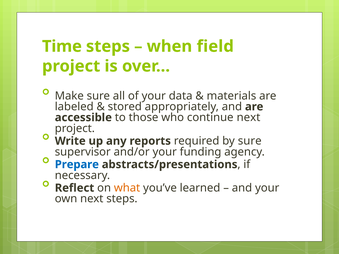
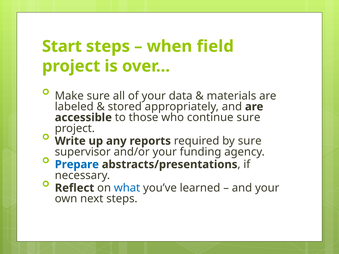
Time: Time -> Start
continue next: next -> sure
what colour: orange -> blue
